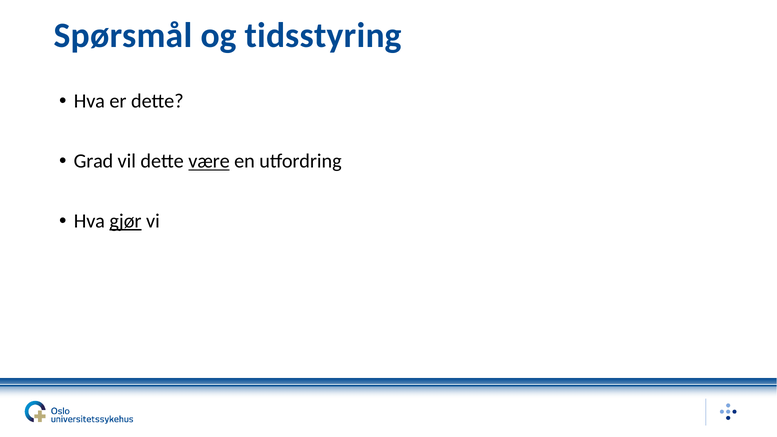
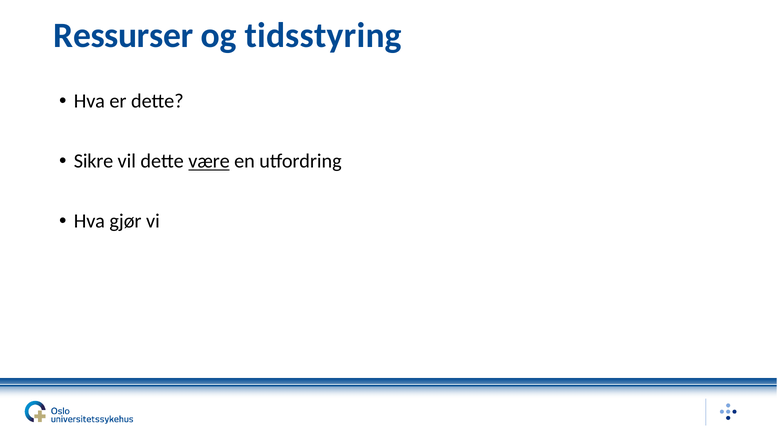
Spørsmål: Spørsmål -> Ressurser
Grad: Grad -> Sikre
gjør underline: present -> none
